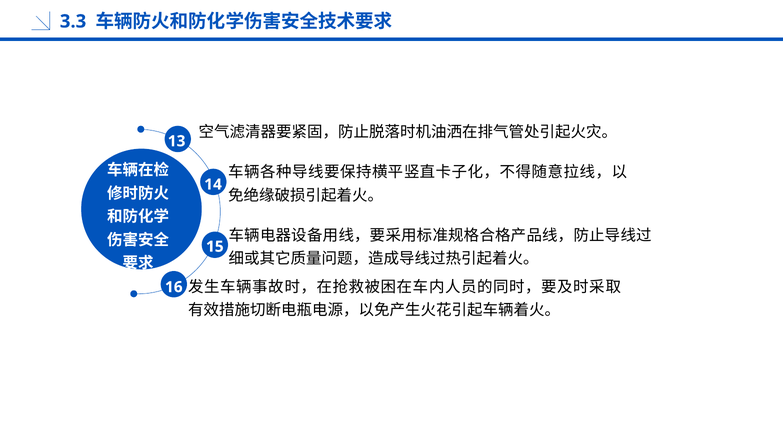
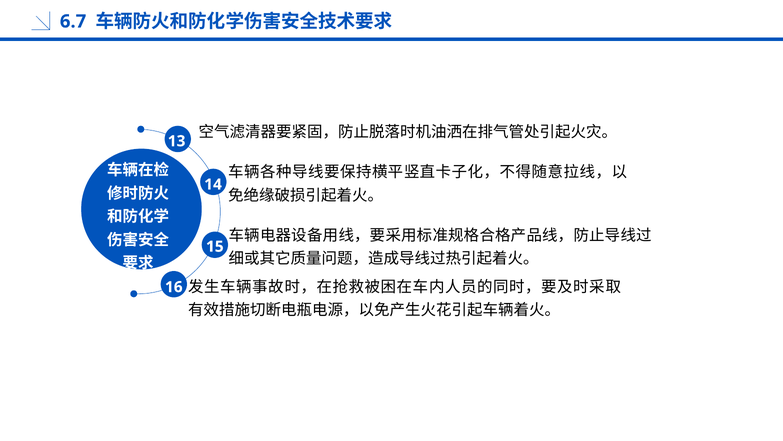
3.3: 3.3 -> 6.7
